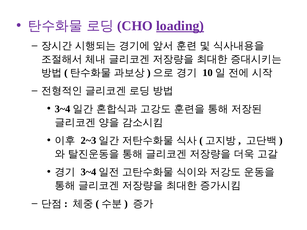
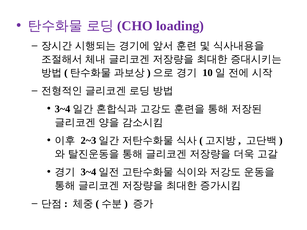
loading underline: present -> none
